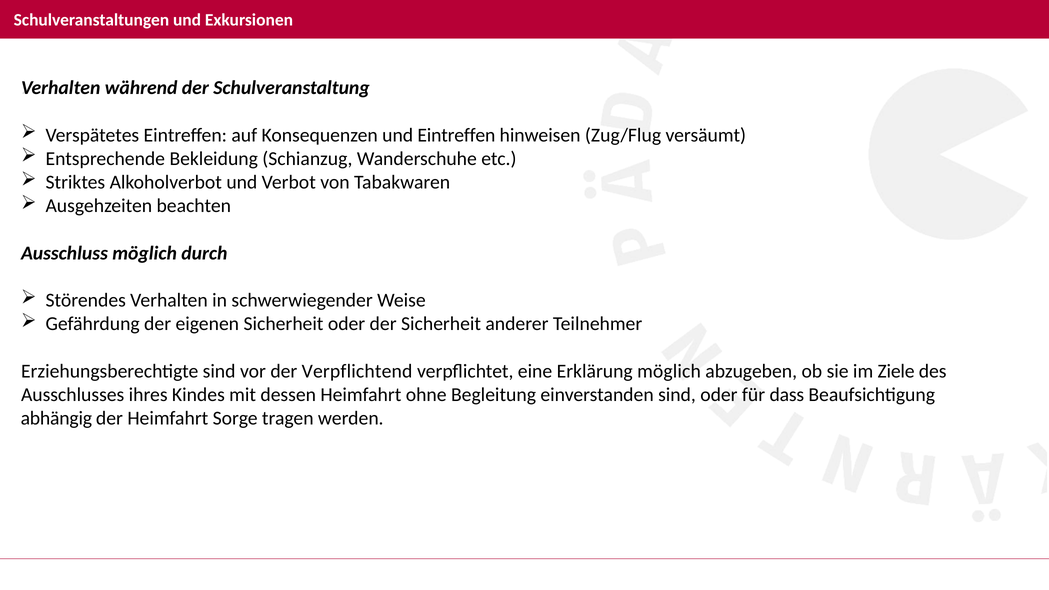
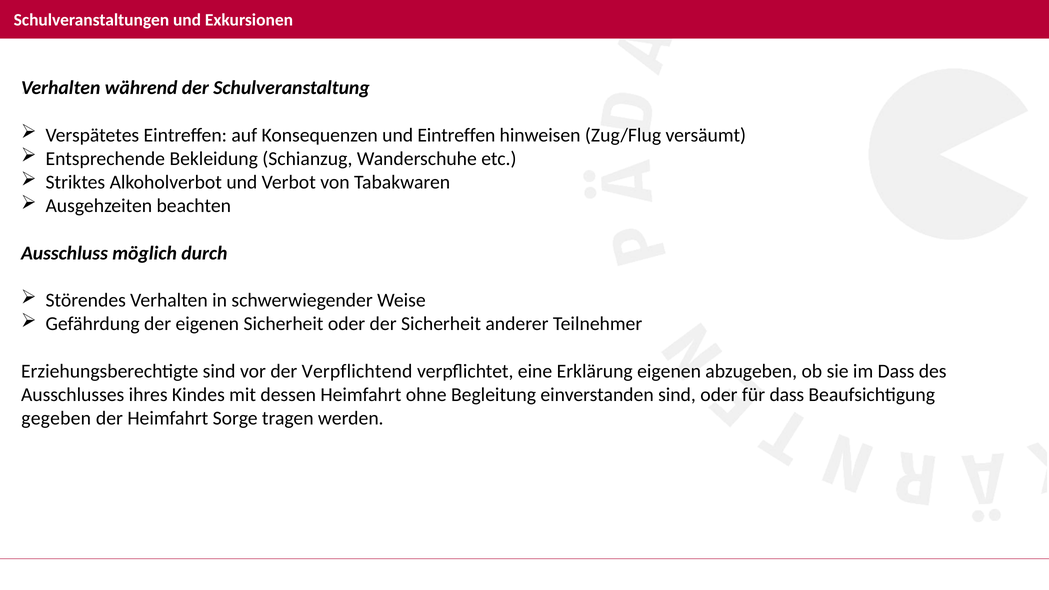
Erklärung möglich: möglich -> eigenen
im Ziele: Ziele -> Dass
abhängig: abhängig -> gegeben
